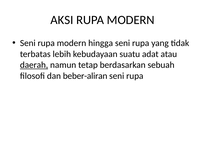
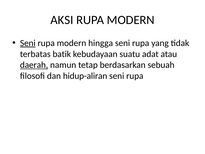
Seni at (28, 43) underline: none -> present
lebih: lebih -> batik
beber-aliran: beber-aliran -> hidup-aliran
